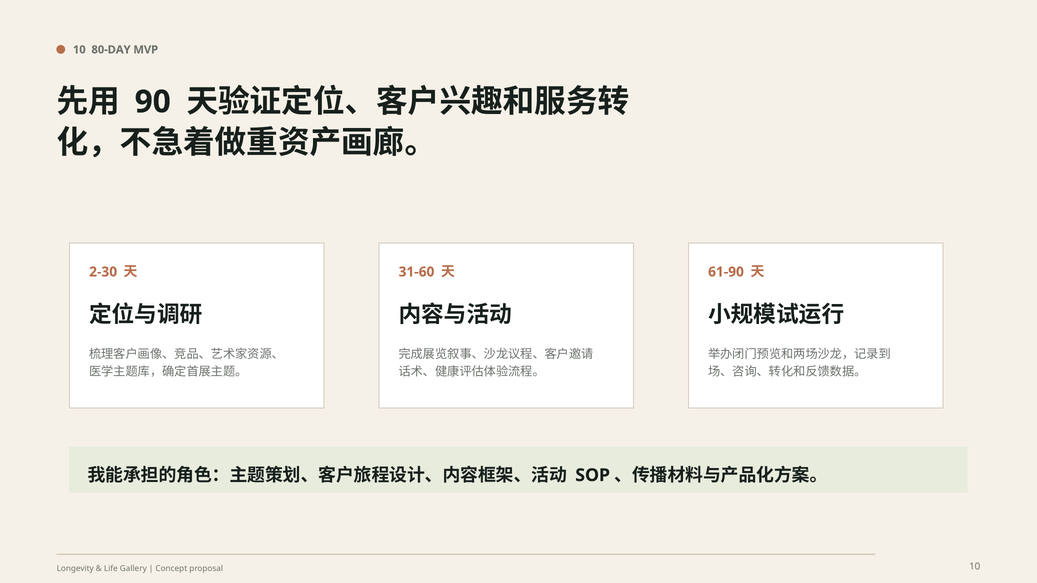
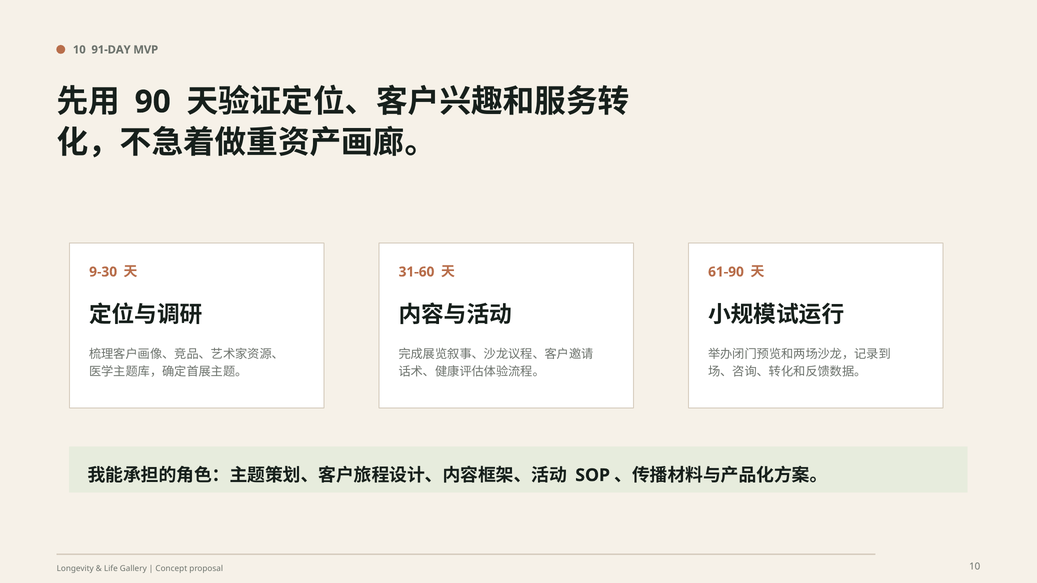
80-DAY: 80-DAY -> 91-DAY
2-30: 2-30 -> 9-30
